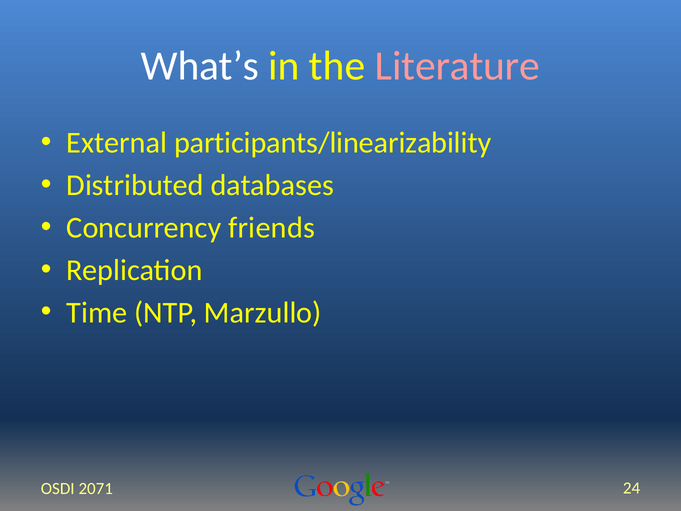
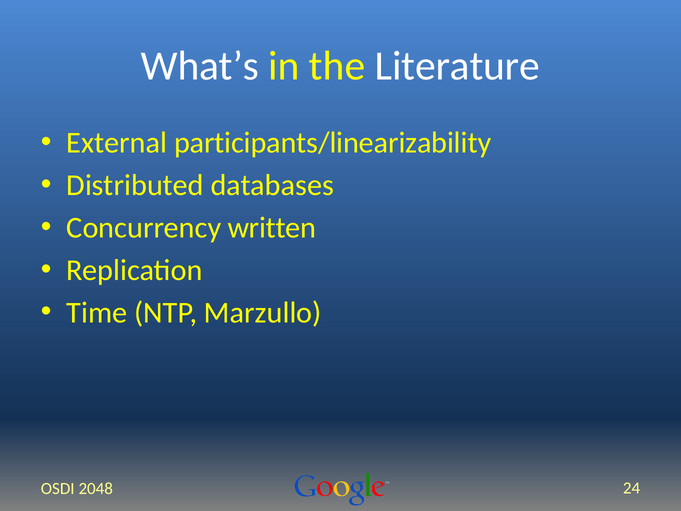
Literature colour: pink -> white
friends: friends -> written
2071: 2071 -> 2048
